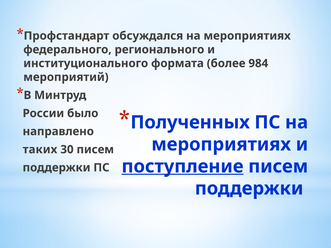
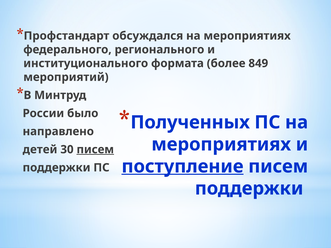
984: 984 -> 849
таких: таких -> детей
писем at (95, 150) underline: none -> present
